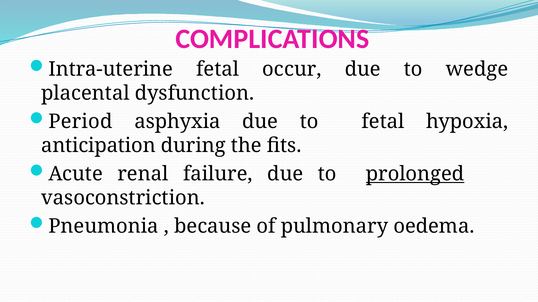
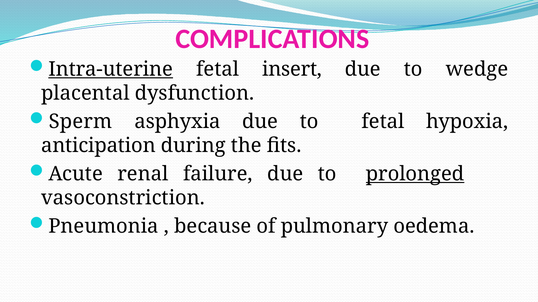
Intra-uterine underline: none -> present
occur: occur -> insert
Period: Period -> Sperm
